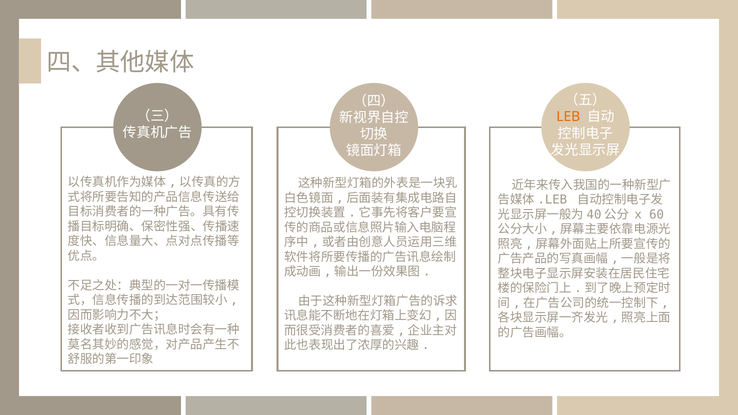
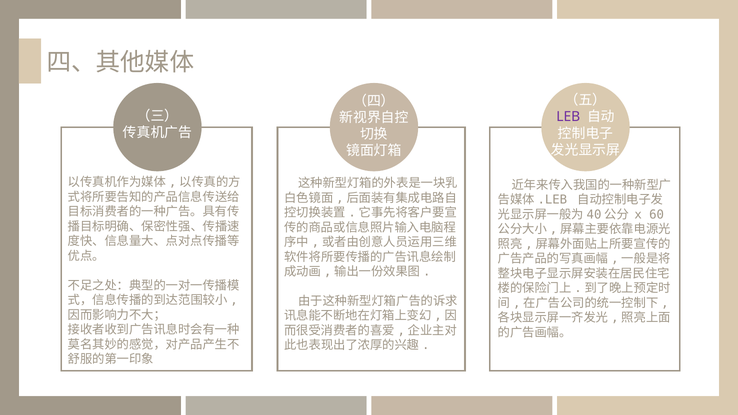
LEB colour: orange -> purple
